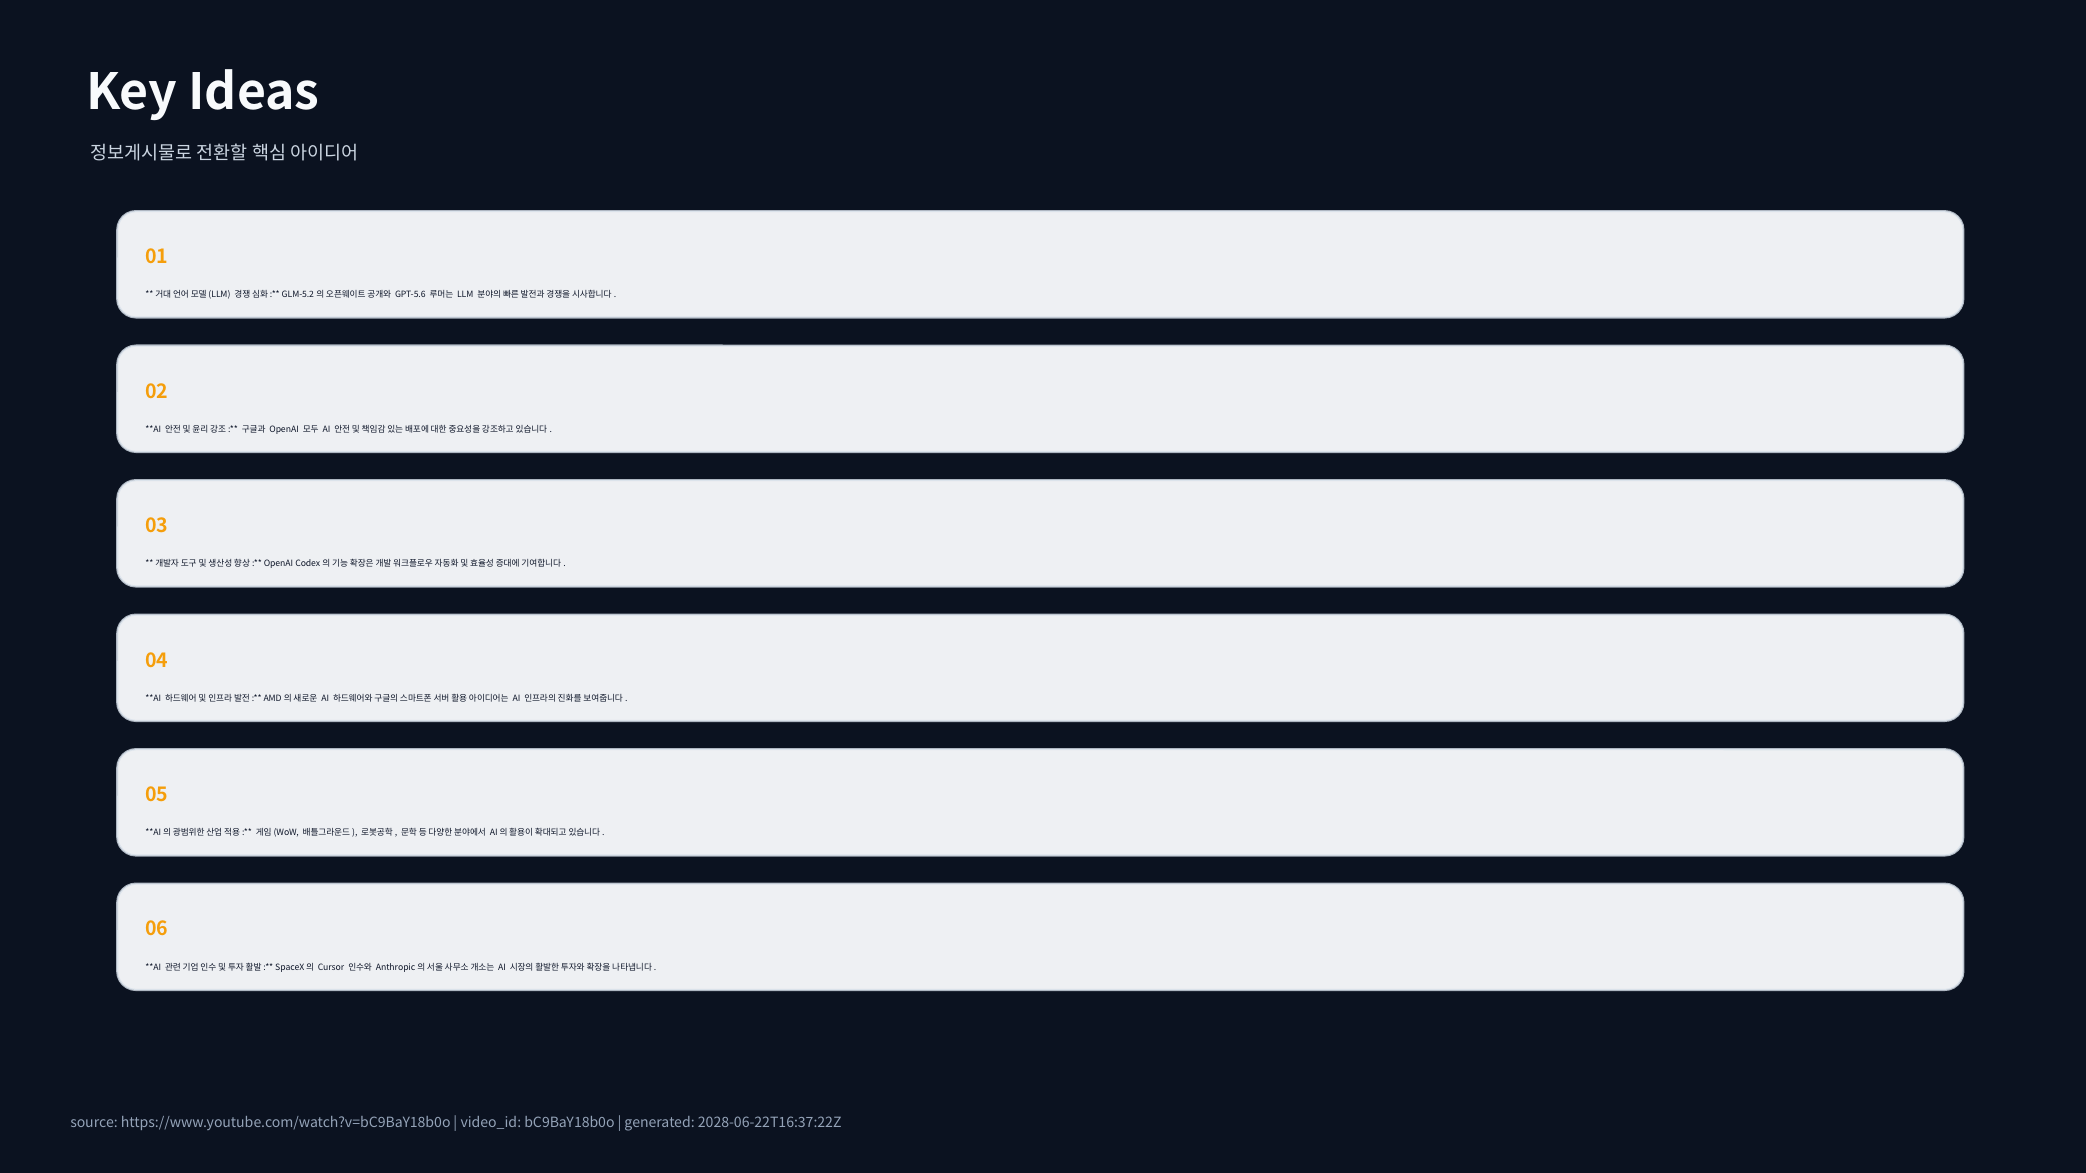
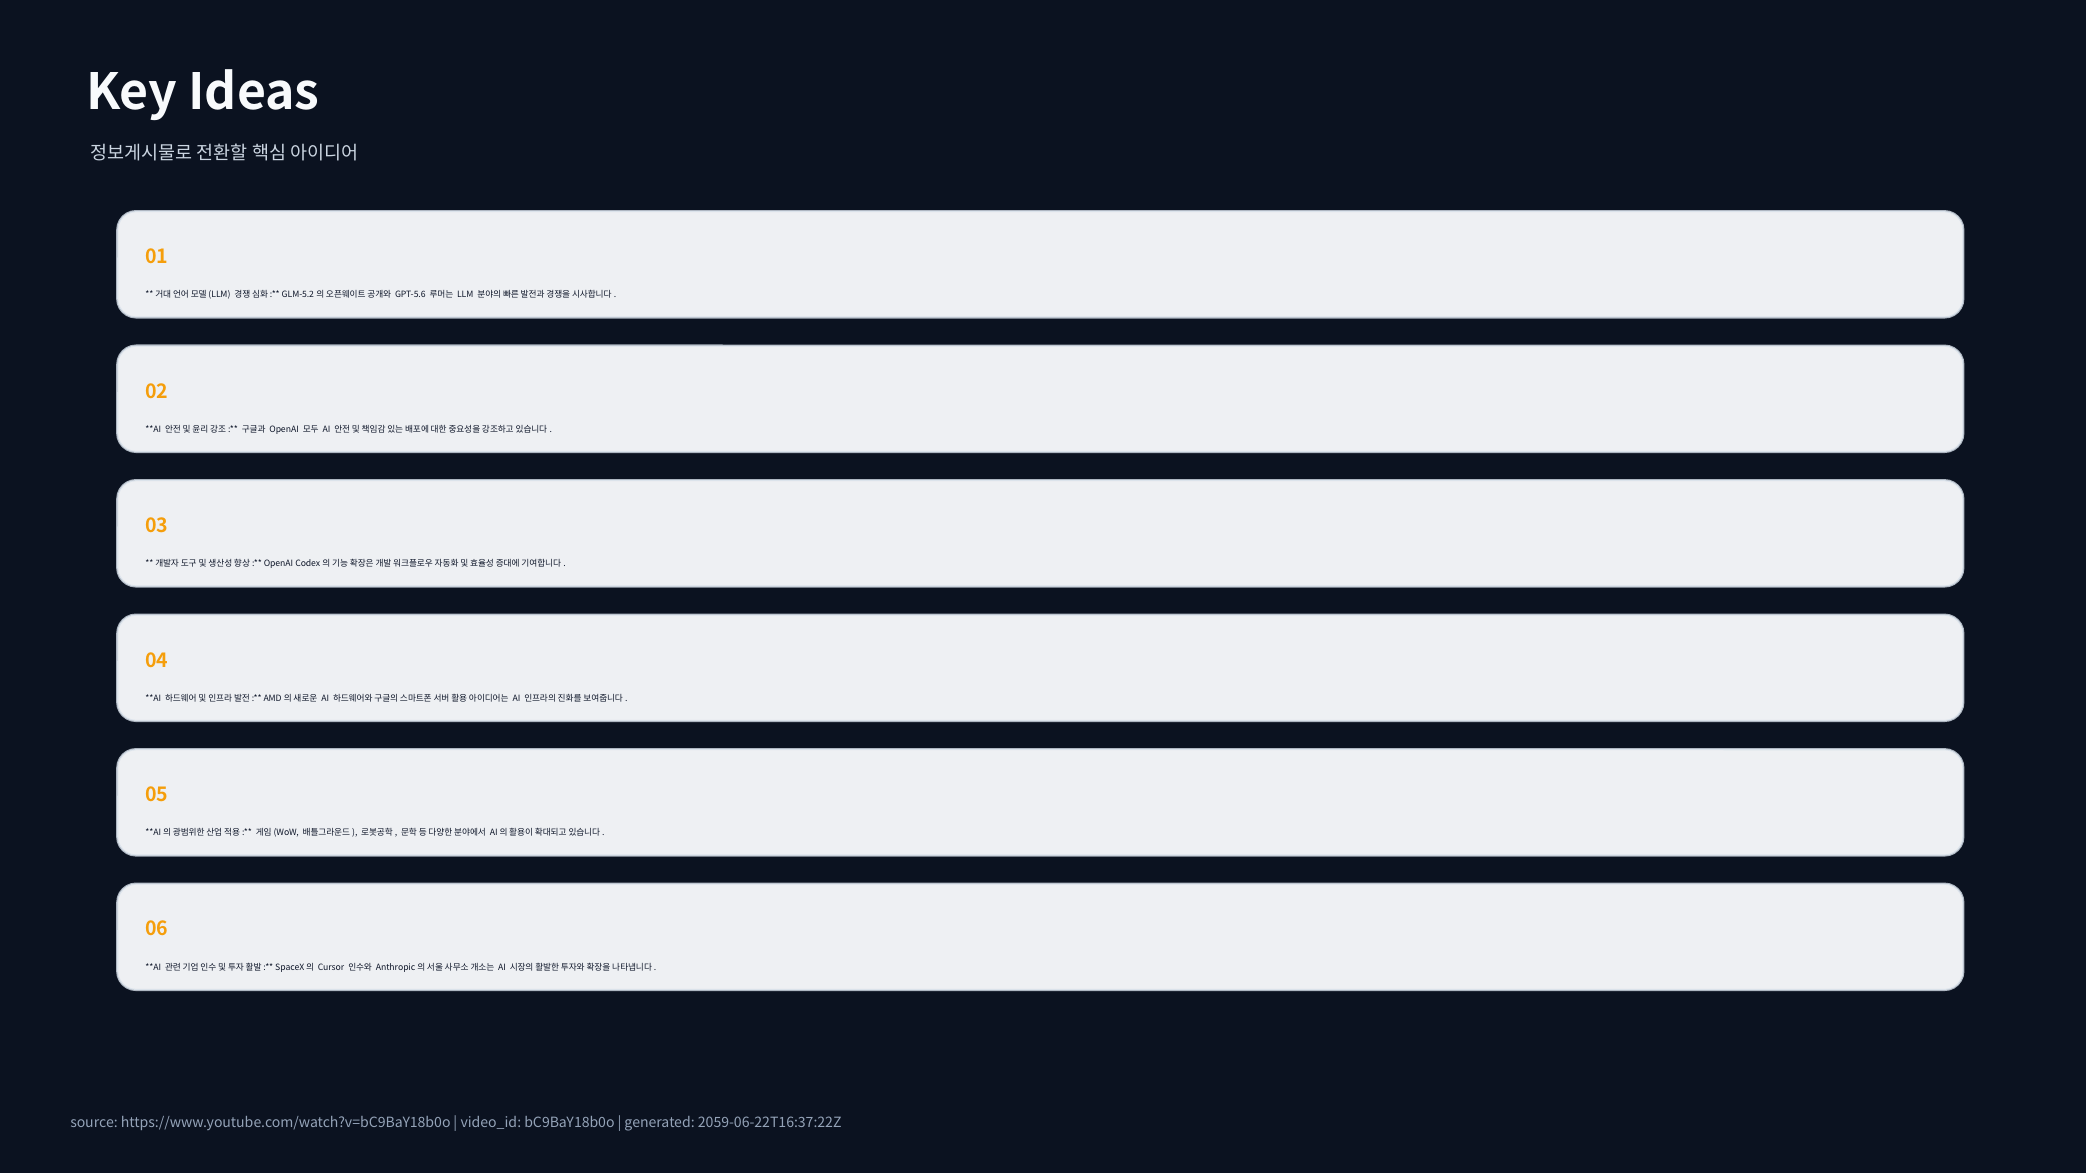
2028-06-22T16:37:22Z: 2028-06-22T16:37:22Z -> 2059-06-22T16:37:22Z
